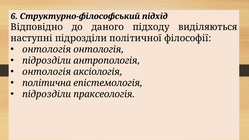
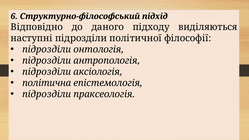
онтологія at (47, 49): онтологія -> підрозділи
онтологія at (47, 72): онтологія -> підрозділи
